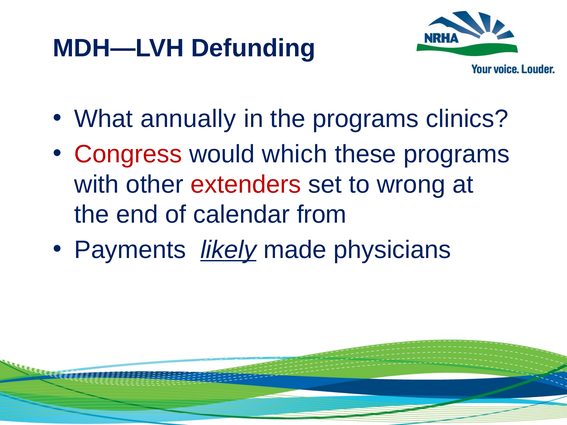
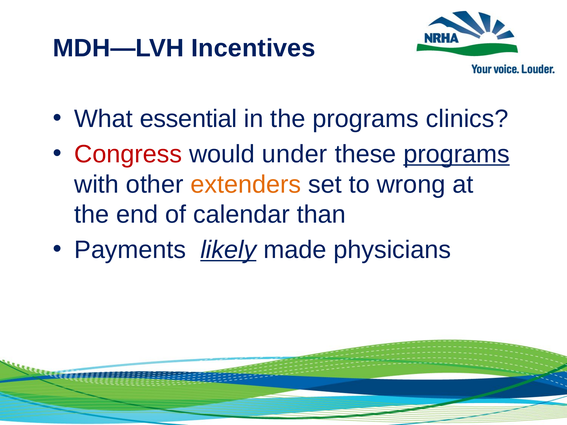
Defunding: Defunding -> Incentives
annually: annually -> essential
which: which -> under
programs at (457, 154) underline: none -> present
extenders colour: red -> orange
from: from -> than
